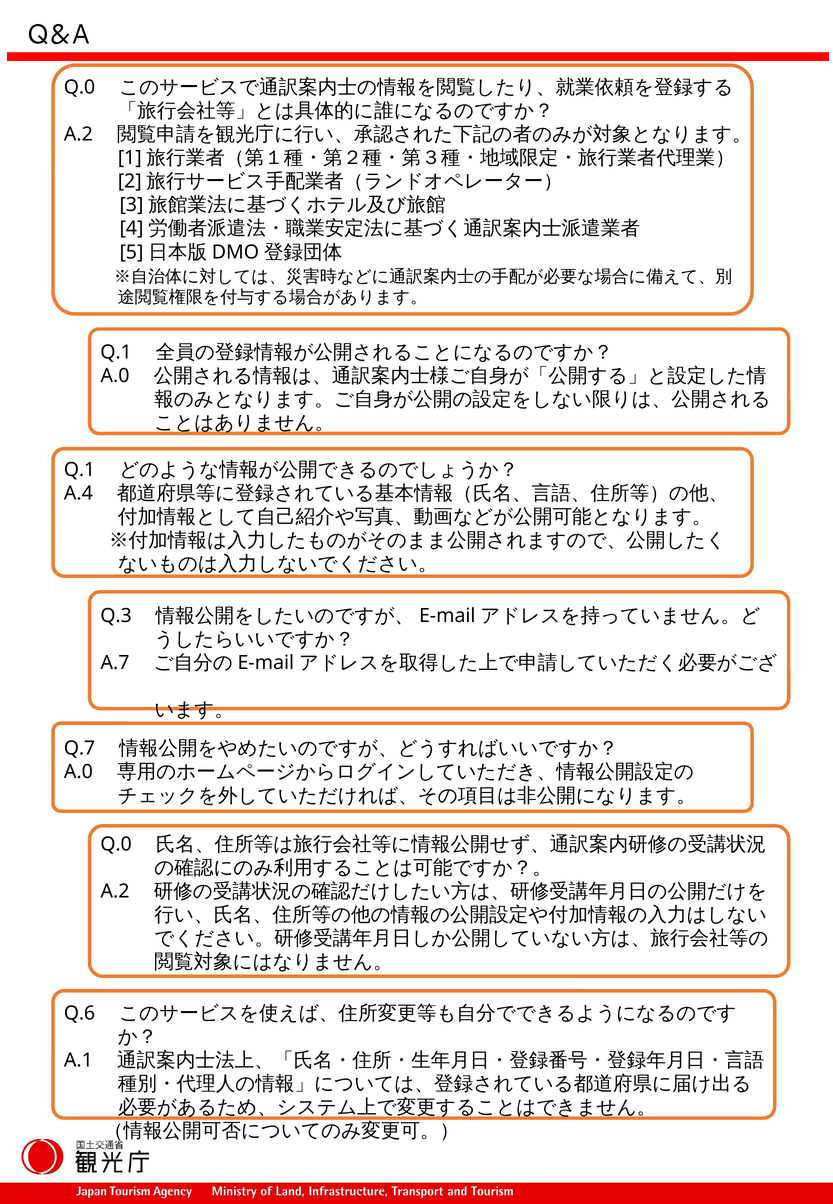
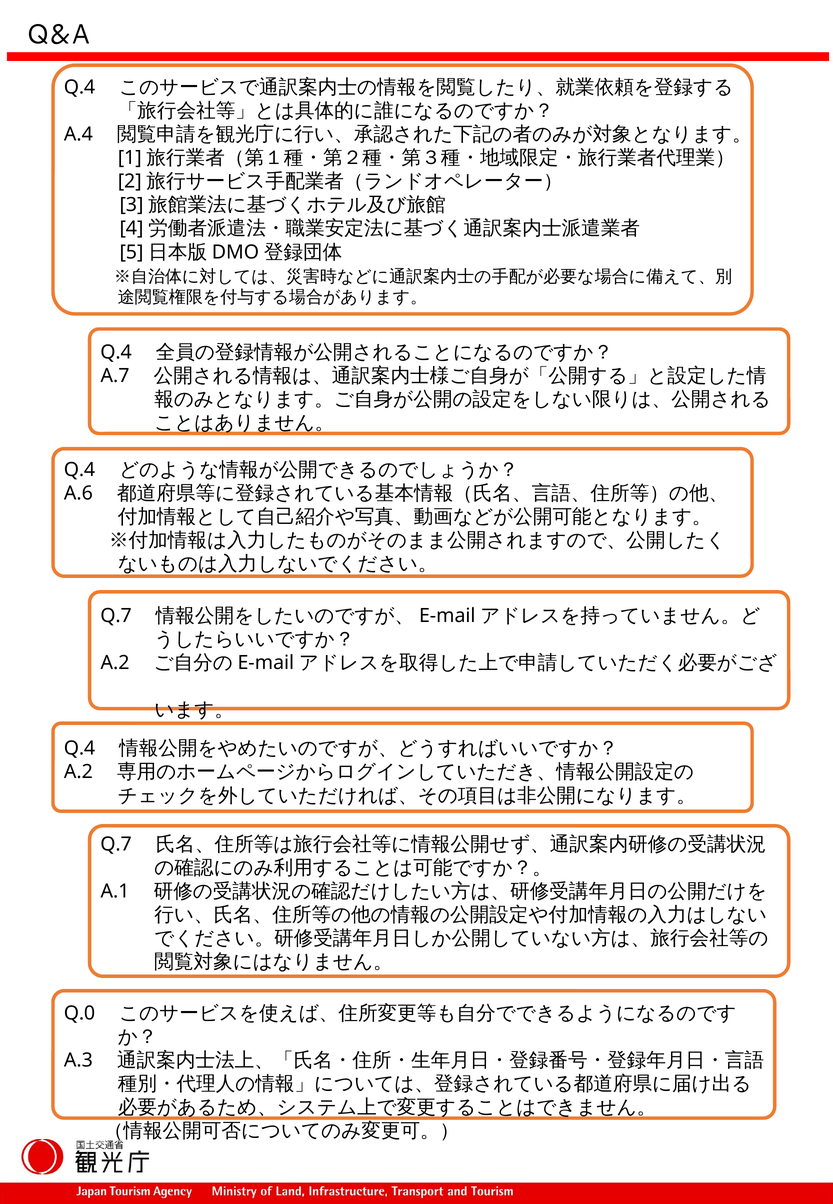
Q.0 at (79, 87): Q.0 -> Q.4
A.2 at (78, 134): A.2 -> A.4
Q.1 at (116, 352): Q.1 -> Q.4
A.0 at (115, 376): A.0 -> A.7
Q.1 at (79, 470): Q.1 -> Q.4
A.4: A.4 -> A.6
Q.3 at (116, 615): Q.3 -> Q.7
A.7 at (115, 662): A.7 -> A.2
Q.7 at (79, 748): Q.7 -> Q.4
A.0 at (78, 772): A.0 -> A.2
Q.0 at (116, 844): Q.0 -> Q.7
A.2 at (115, 891): A.2 -> A.1
Q.6: Q.6 -> Q.0
A.1: A.1 -> A.3
